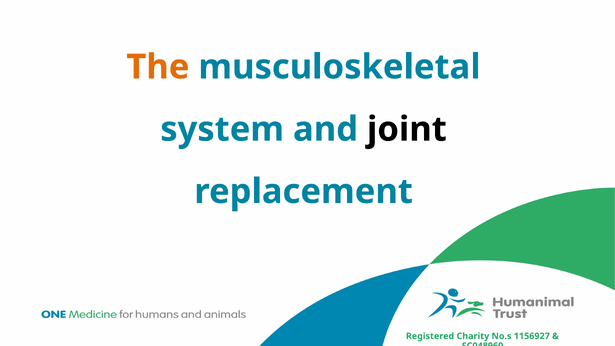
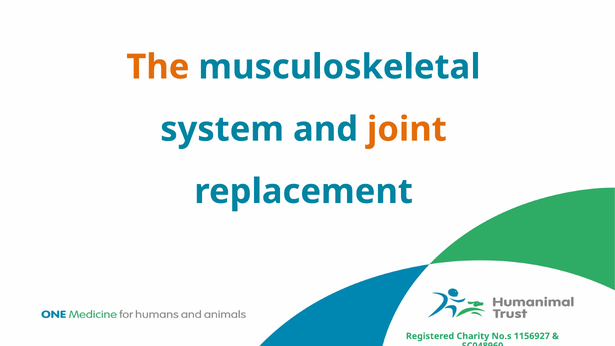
joint colour: black -> orange
